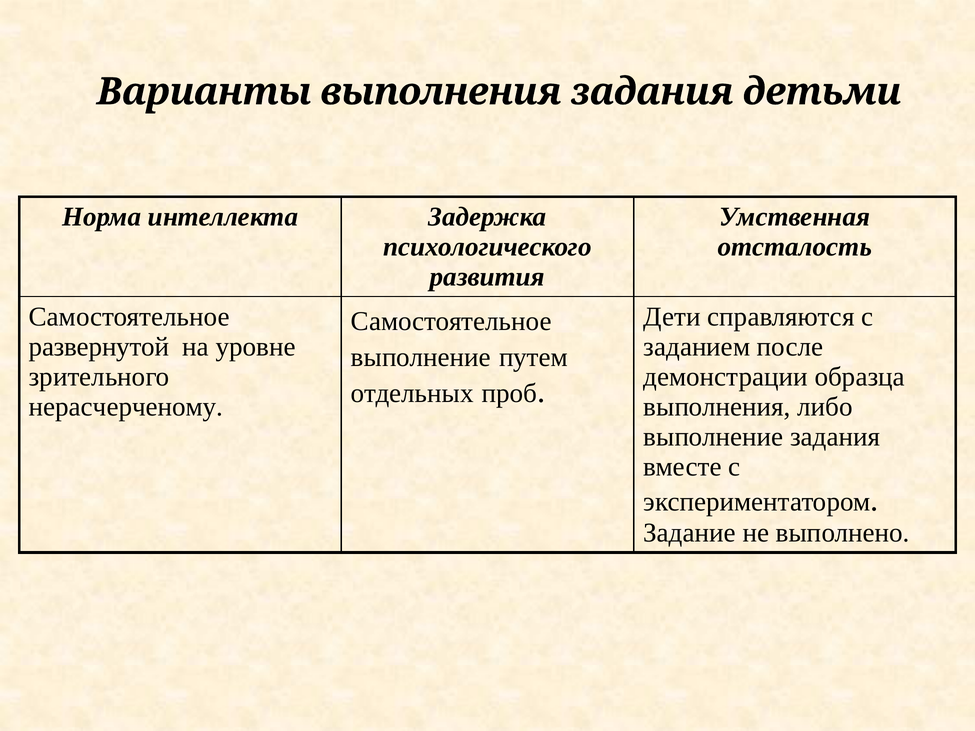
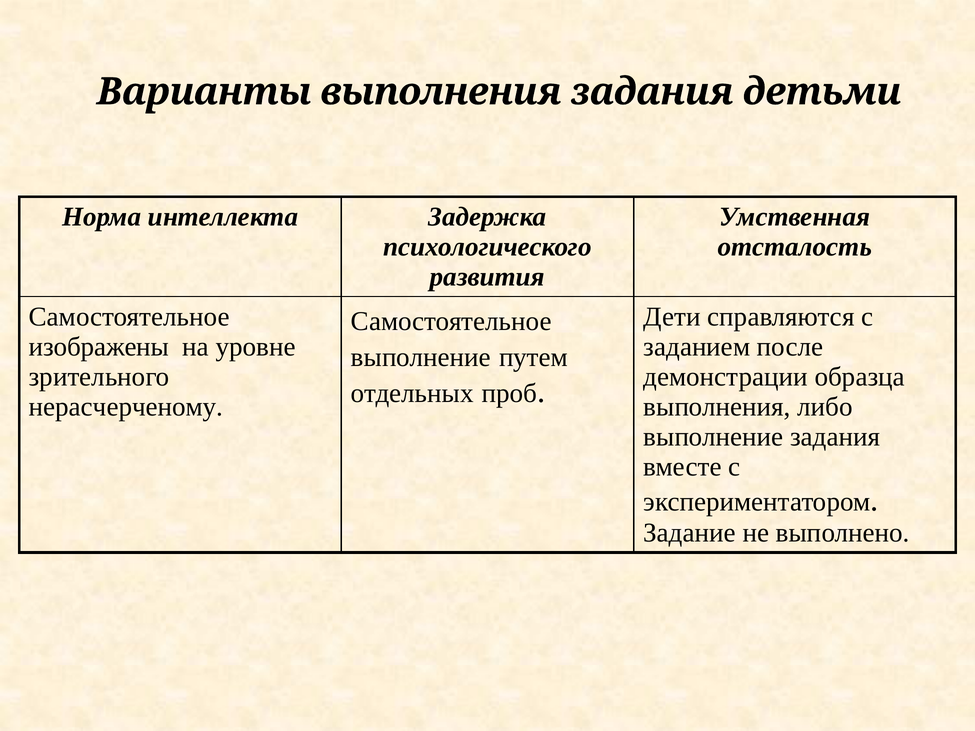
развернутой: развернутой -> изображены
